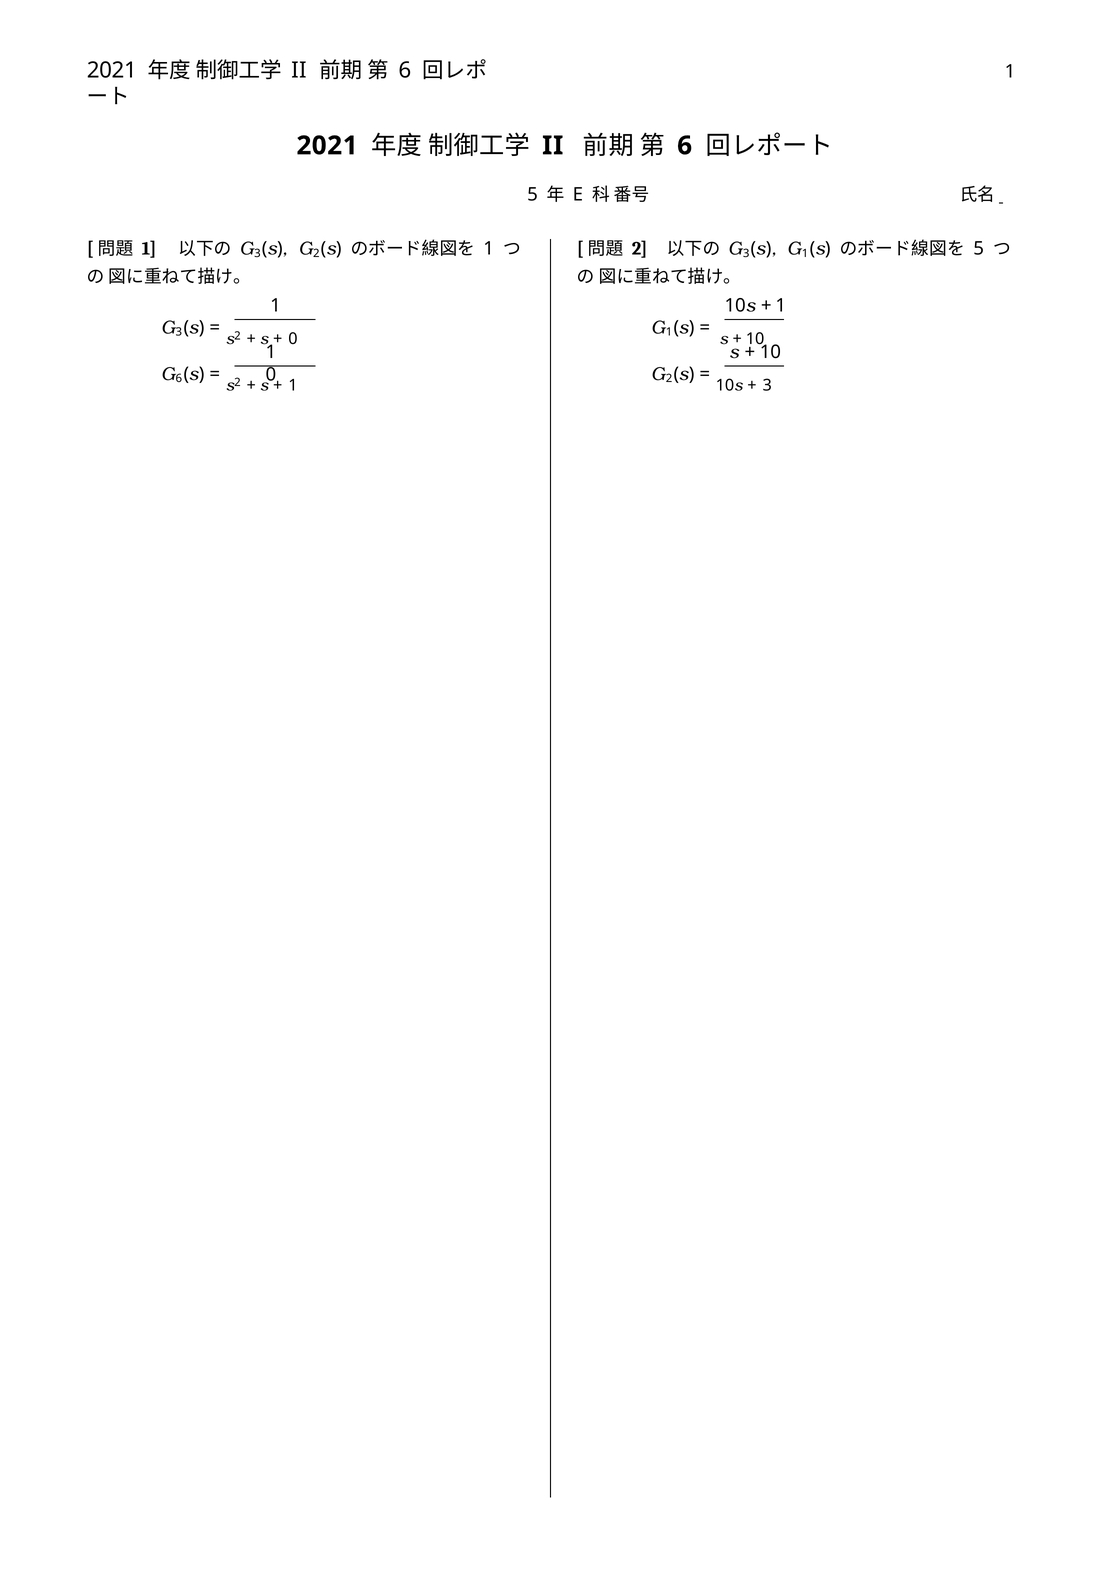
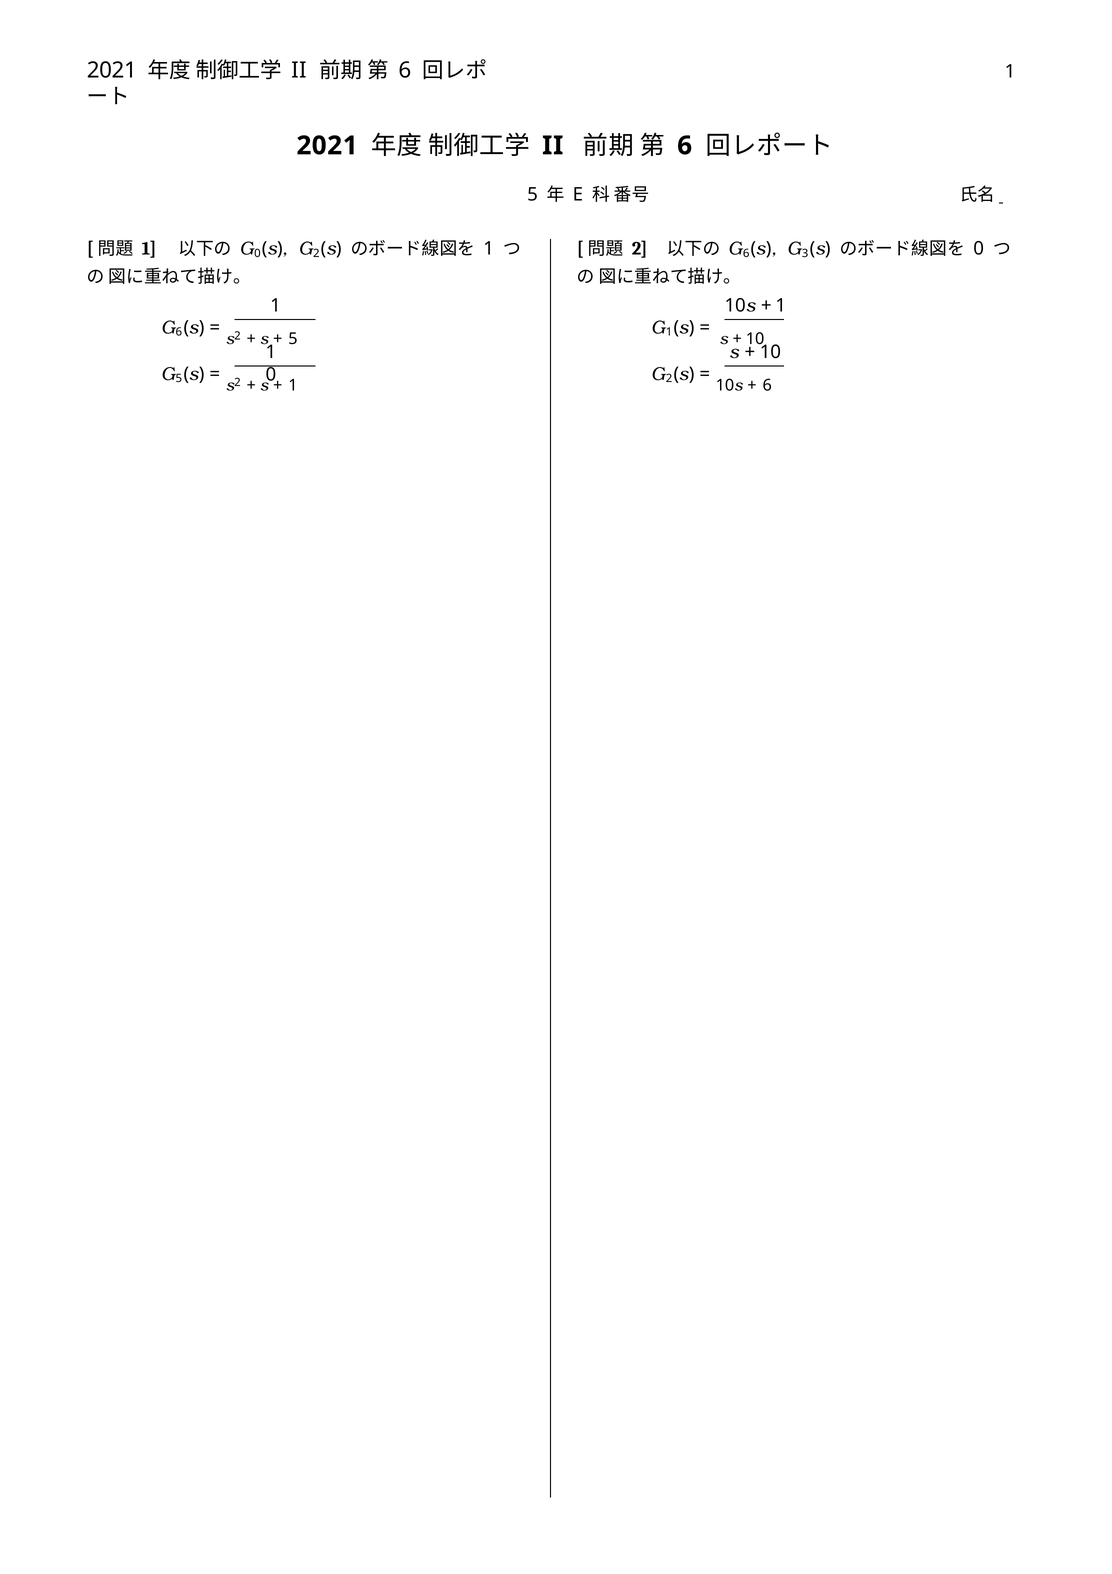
3 at (257, 253): 3 -> 0
3 at (746, 253): 3 -> 6
1 at (805, 253): 1 -> 3
5 at (979, 249): 5 -> 0
3 at (179, 332): 3 -> 6
0 at (293, 339): 0 -> 5
6 at (179, 378): 6 -> 5
3 at (767, 385): 3 -> 6
